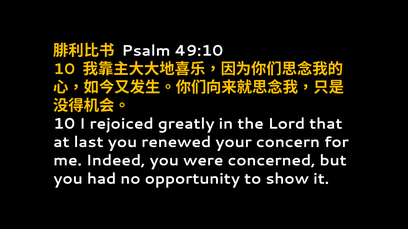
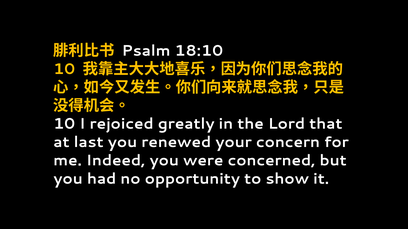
49:10: 49:10 -> 18:10
